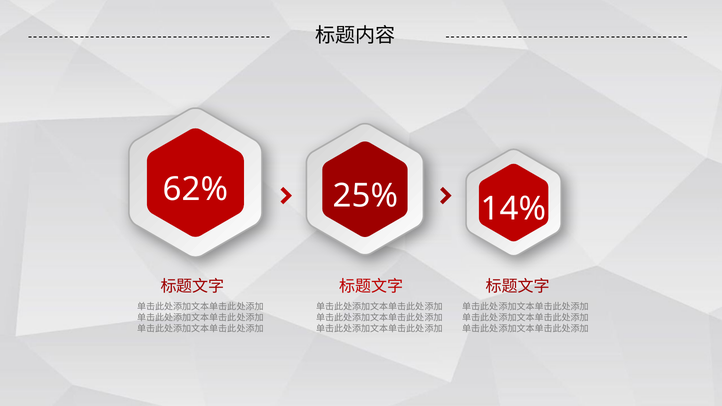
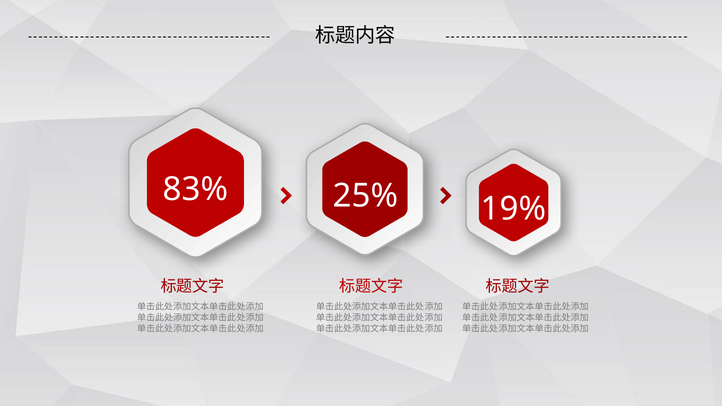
62%: 62% -> 83%
14%: 14% -> 19%
